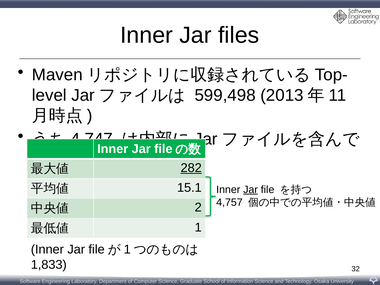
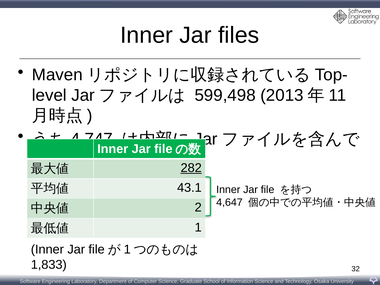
15.1: 15.1 -> 43.1
Jar at (251, 190) underline: present -> none
4,757: 4,757 -> 4,647
